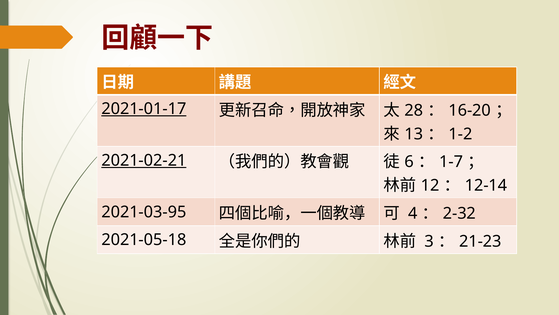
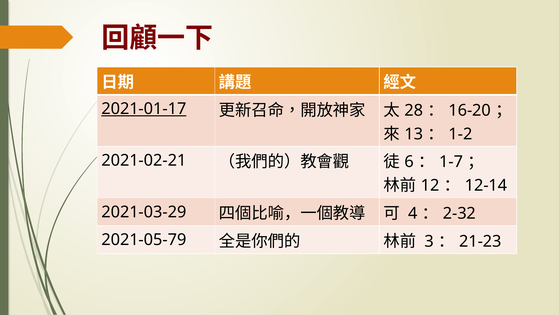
2021-02-21 underline: present -> none
2021-03-95: 2021-03-95 -> 2021-03-29
2021-05-18: 2021-05-18 -> 2021-05-79
